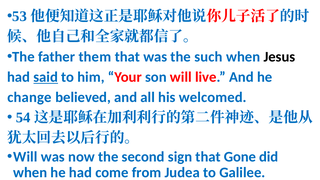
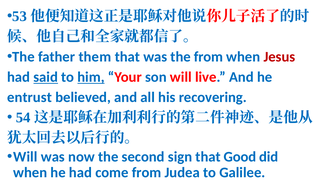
the such: such -> from
Jesus colour: black -> red
him underline: none -> present
change: change -> entrust
welcomed: welcomed -> recovering
Gone: Gone -> Good
